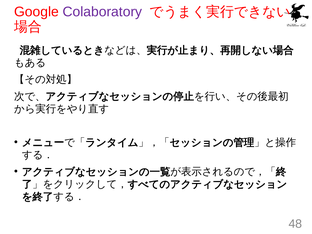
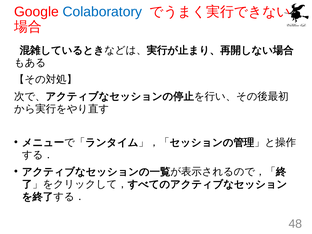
Colaboratory colour: purple -> blue
